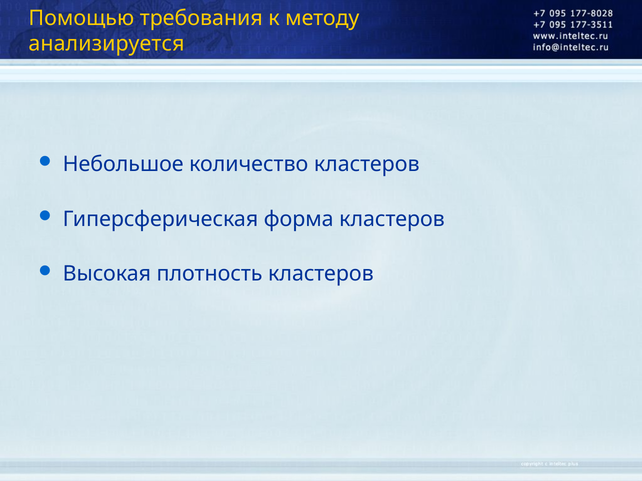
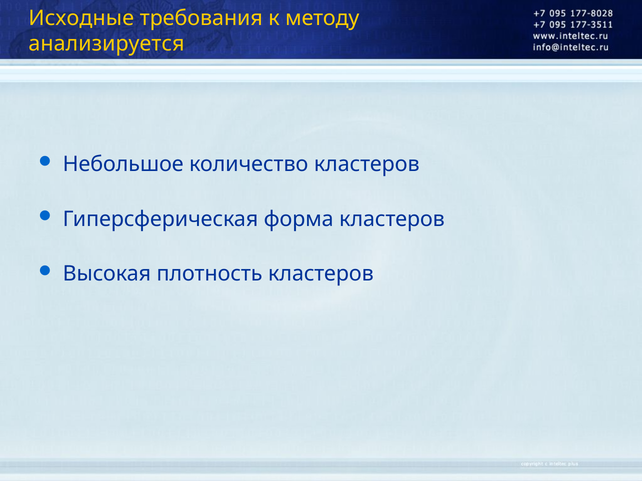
Помощью: Помощью -> Исходные
